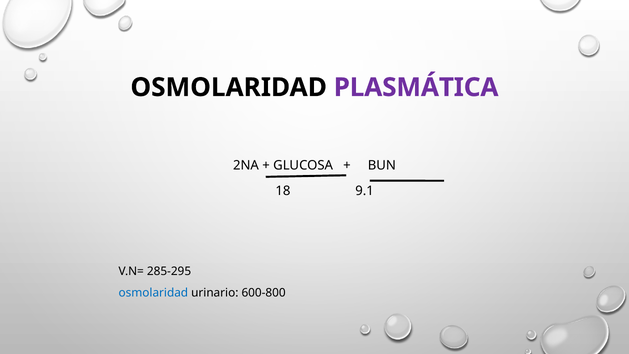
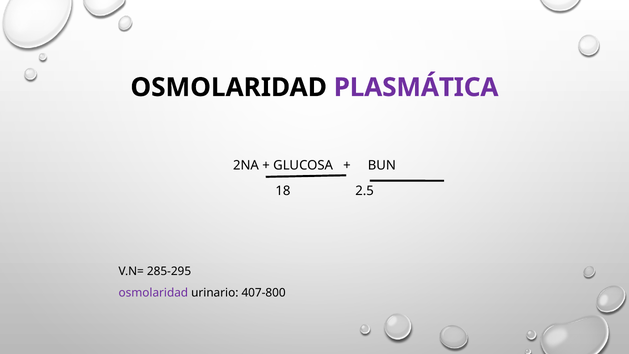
9.1: 9.1 -> 2.5
osmolaridad at (153, 293) colour: blue -> purple
600-800: 600-800 -> 407-800
